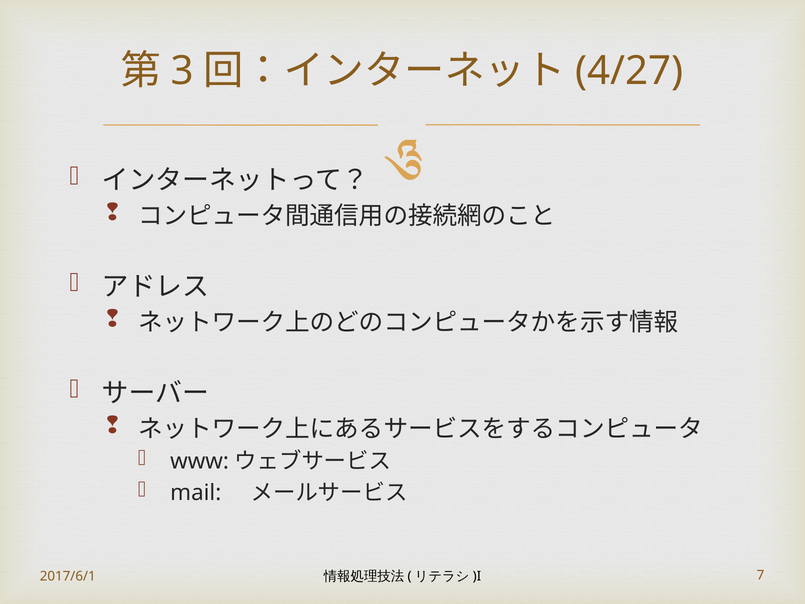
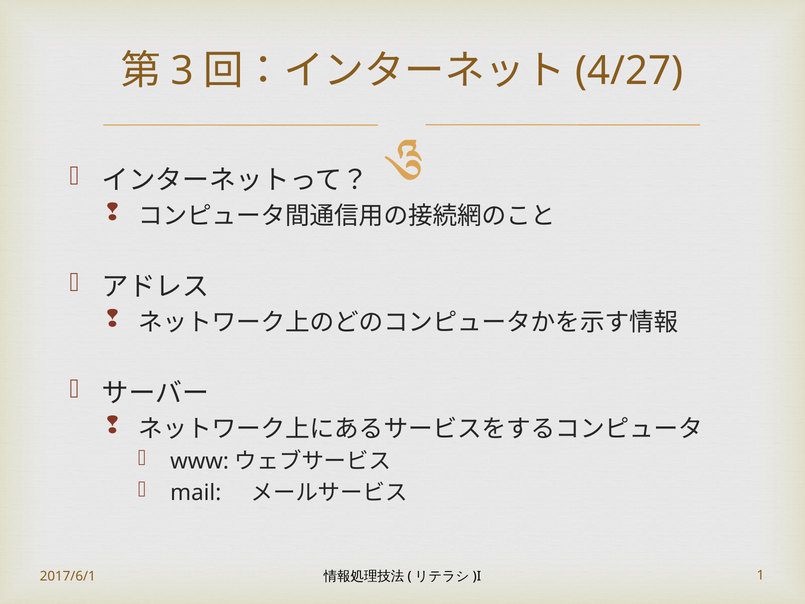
7: 7 -> 1
